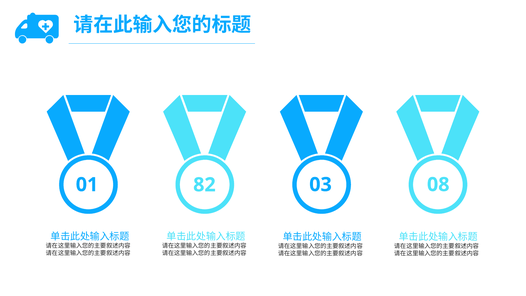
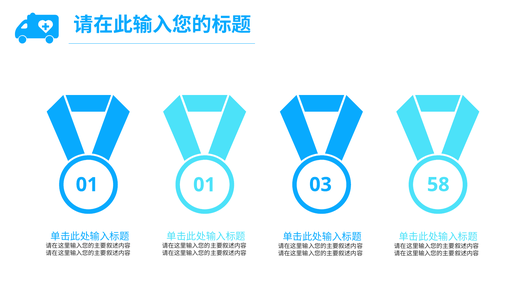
01 82: 82 -> 01
08: 08 -> 58
